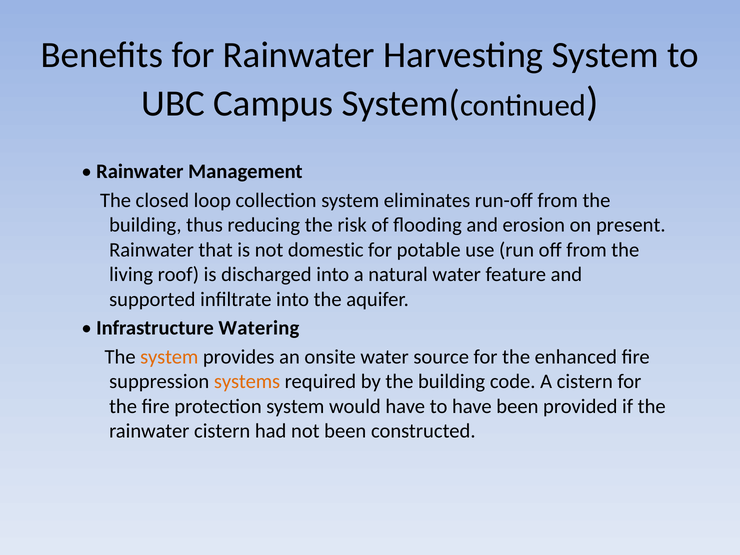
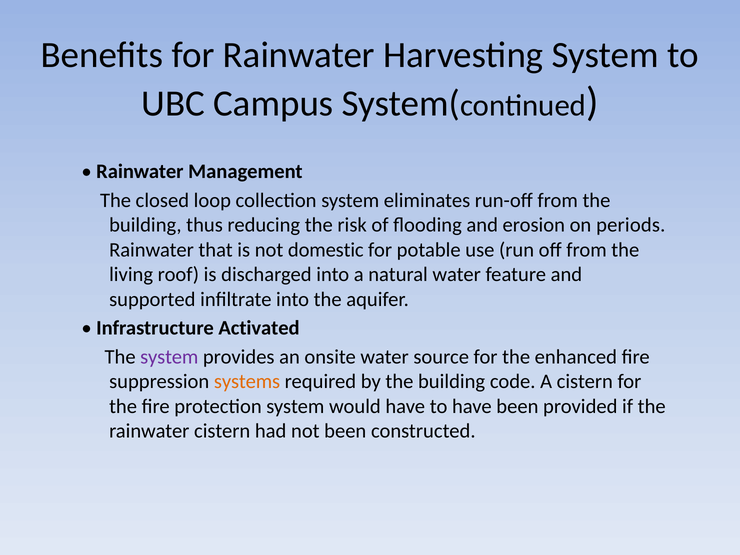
present: present -> periods
Watering: Watering -> Activated
system at (169, 357) colour: orange -> purple
